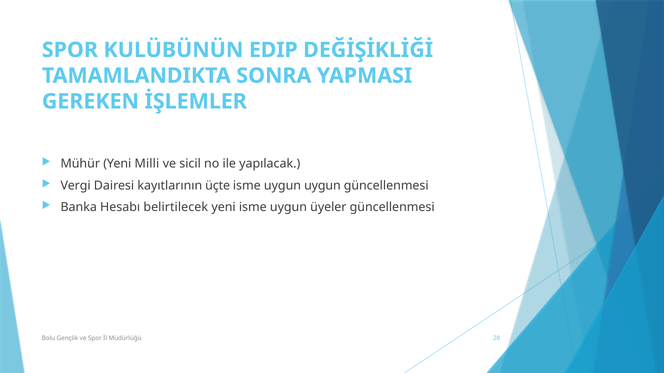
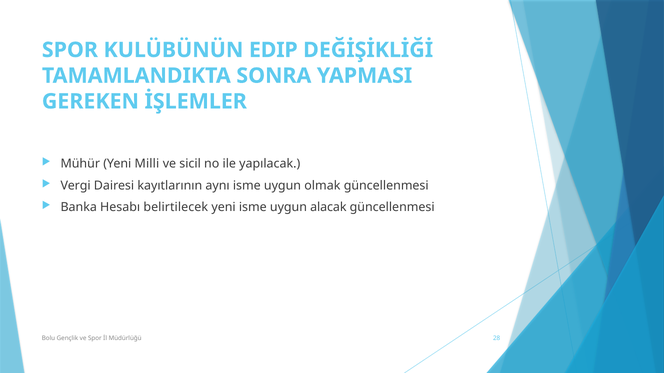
üçte: üçte -> aynı
uygun uygun: uygun -> olmak
üyeler: üyeler -> alacak
